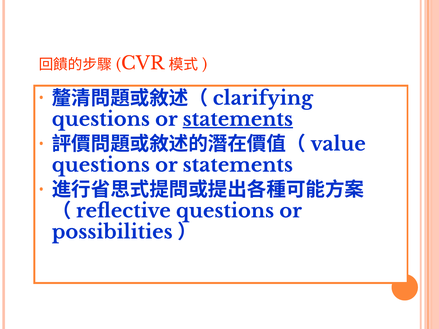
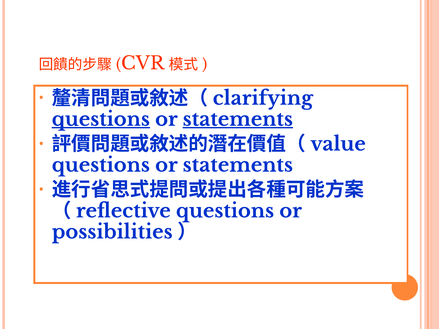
questions at (101, 119) underline: none -> present
